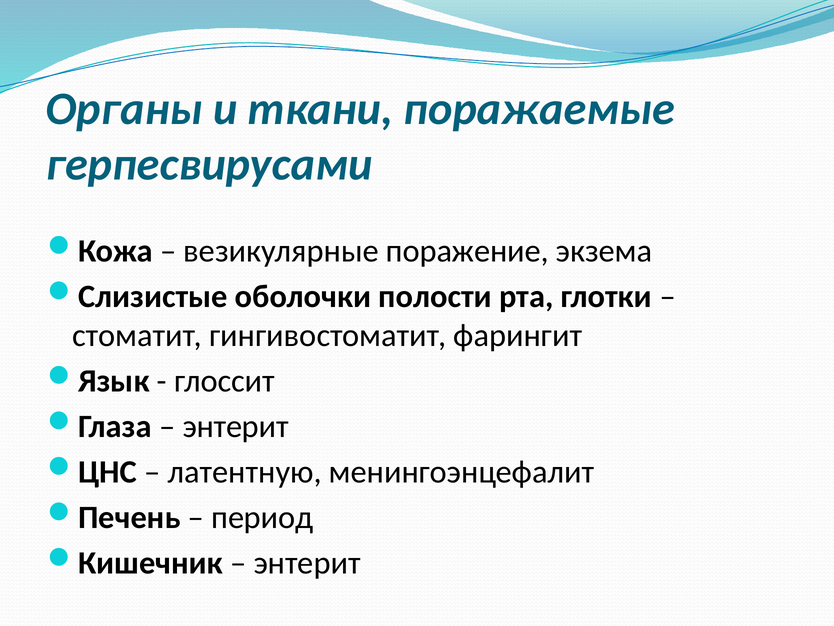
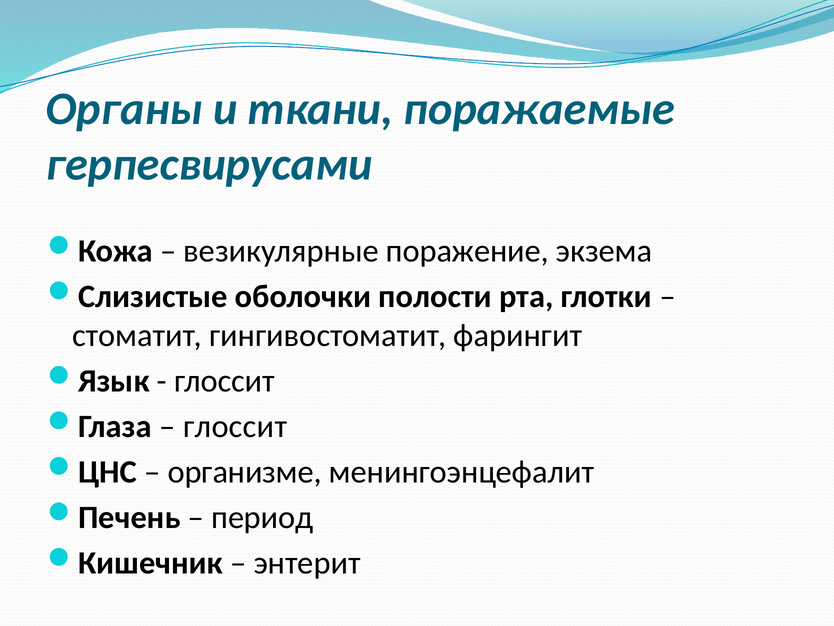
энтерит at (236, 426): энтерит -> глоссит
латентную: латентную -> организме
